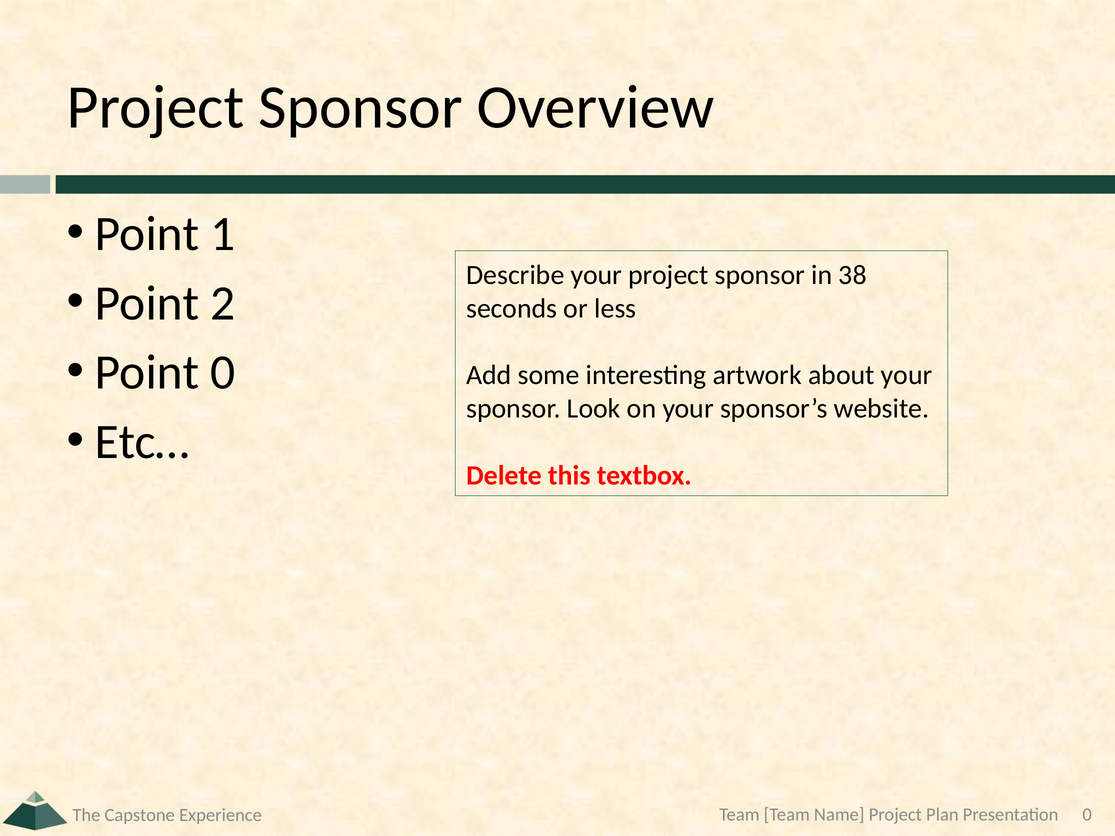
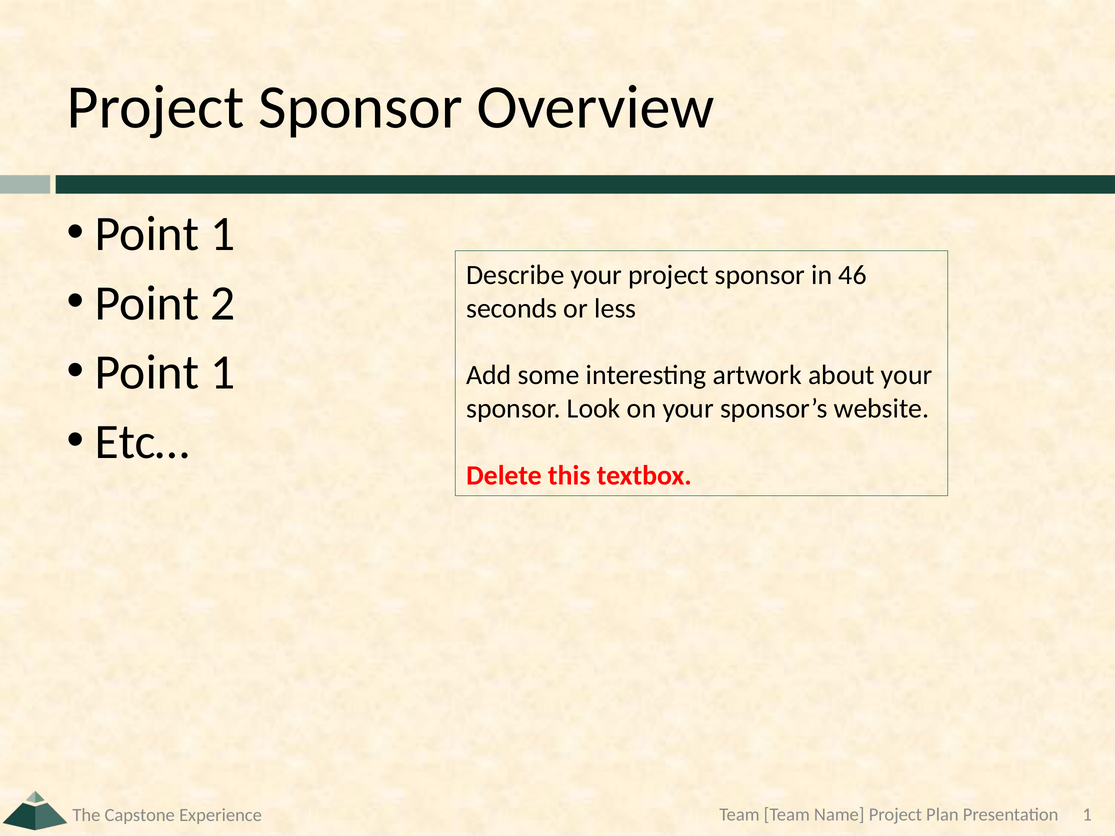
38: 38 -> 46
0 at (223, 373): 0 -> 1
Presentation 0: 0 -> 1
